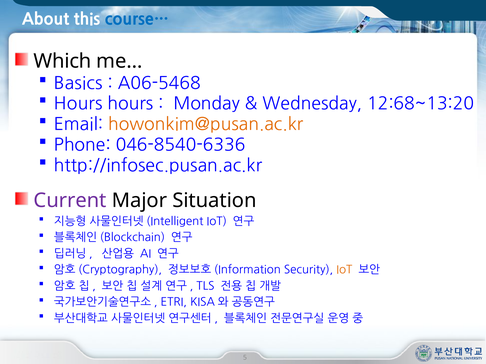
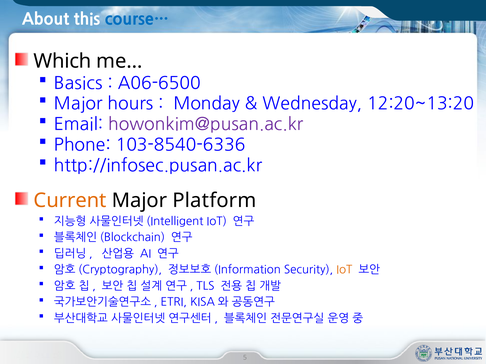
A06-5468: A06-5468 -> A06-6500
Hours at (78, 104): Hours -> Major
12:68~13:20: 12:68~13:20 -> 12:20~13:20
howonkim@pusan.ac.kr colour: orange -> purple
046-8540-6336: 046-8540-6336 -> 103-8540-6336
Current colour: purple -> orange
Situation: Situation -> Platform
